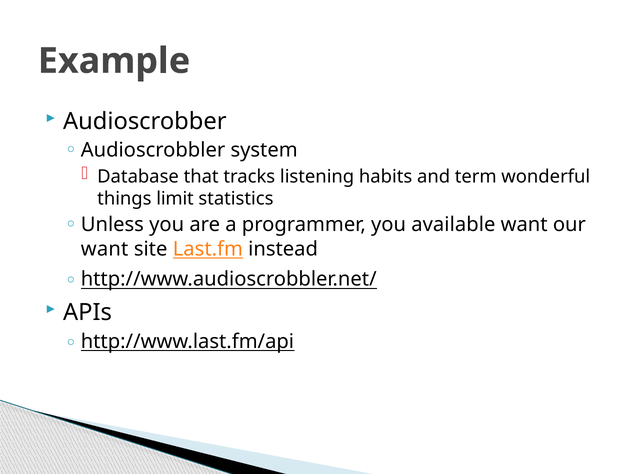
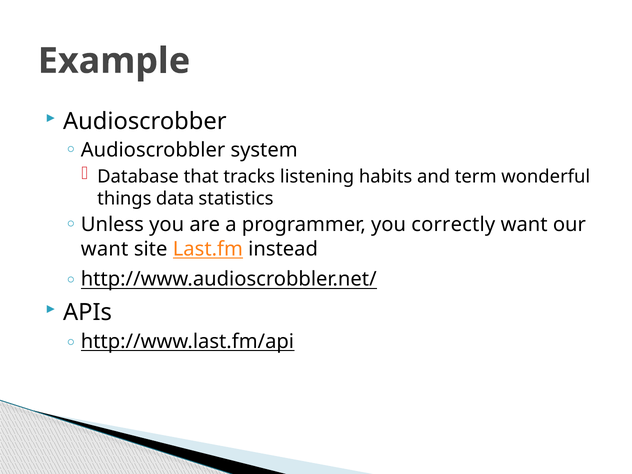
limit: limit -> data
available: available -> correctly
